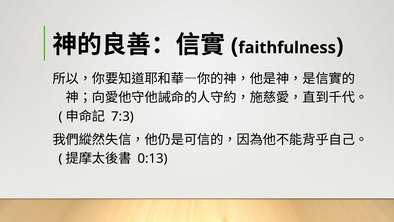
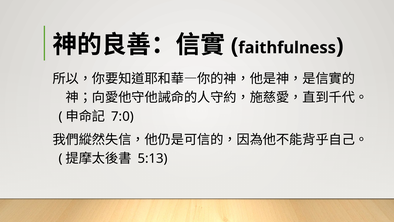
7:3: 7:3 -> 7:0
0:13: 0:13 -> 5:13
